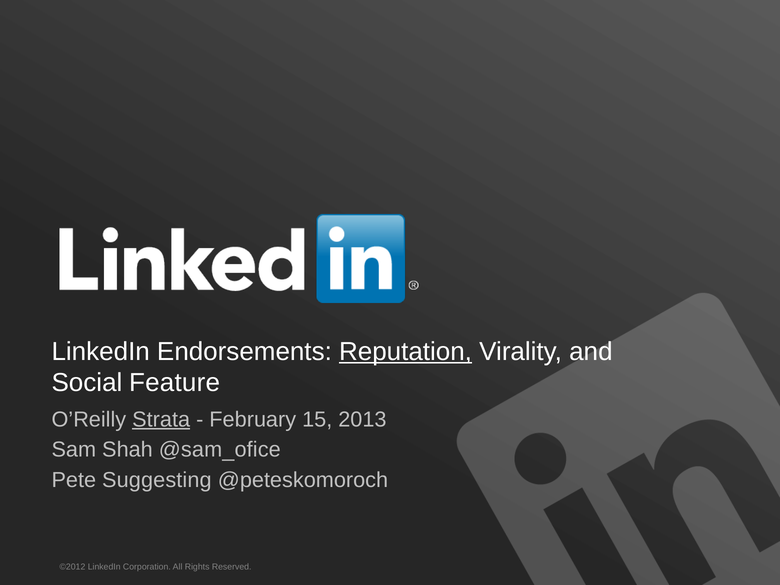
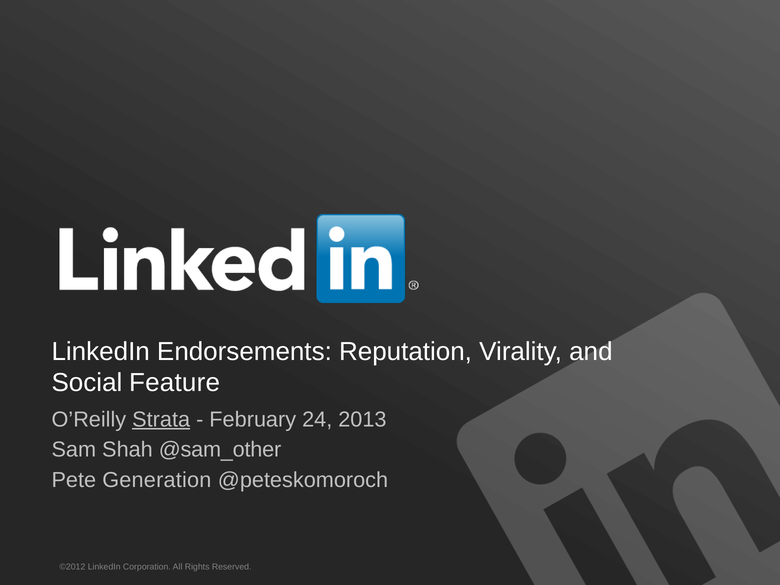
Reputation underline: present -> none
15: 15 -> 24
@sam_ofice: @sam_ofice -> @sam_other
Suggesting: Suggesting -> Generation
